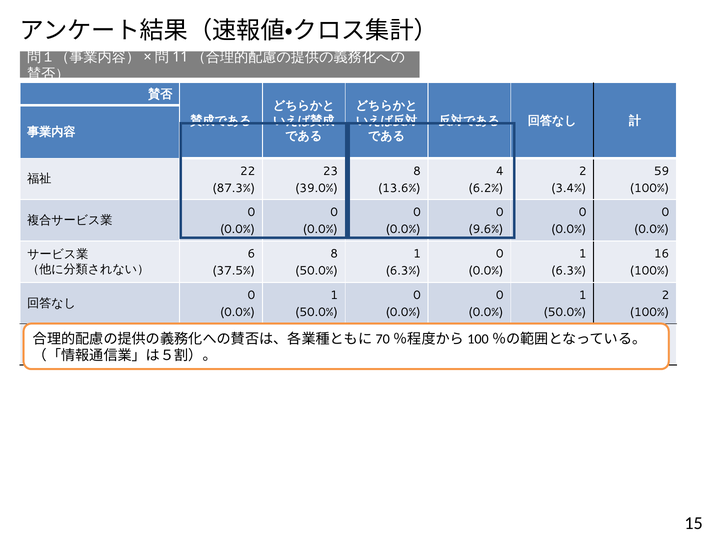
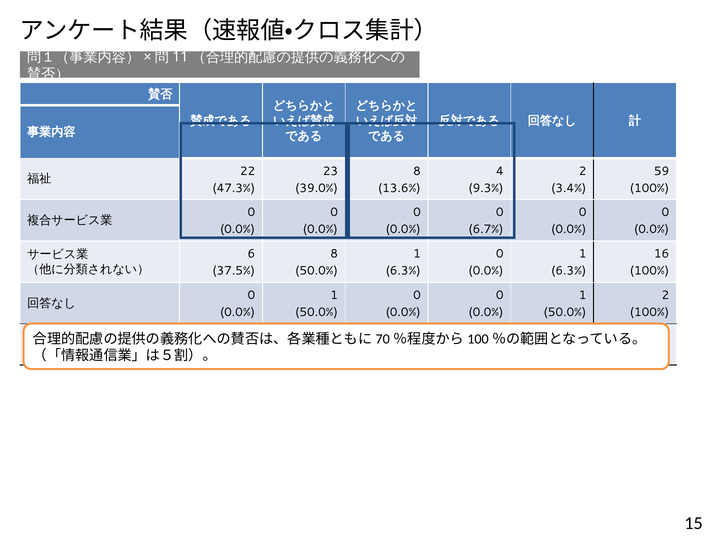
87.3%: 87.3% -> 47.3%
6.2%: 6.2% -> 9.3%
9.6%: 9.6% -> 6.7%
